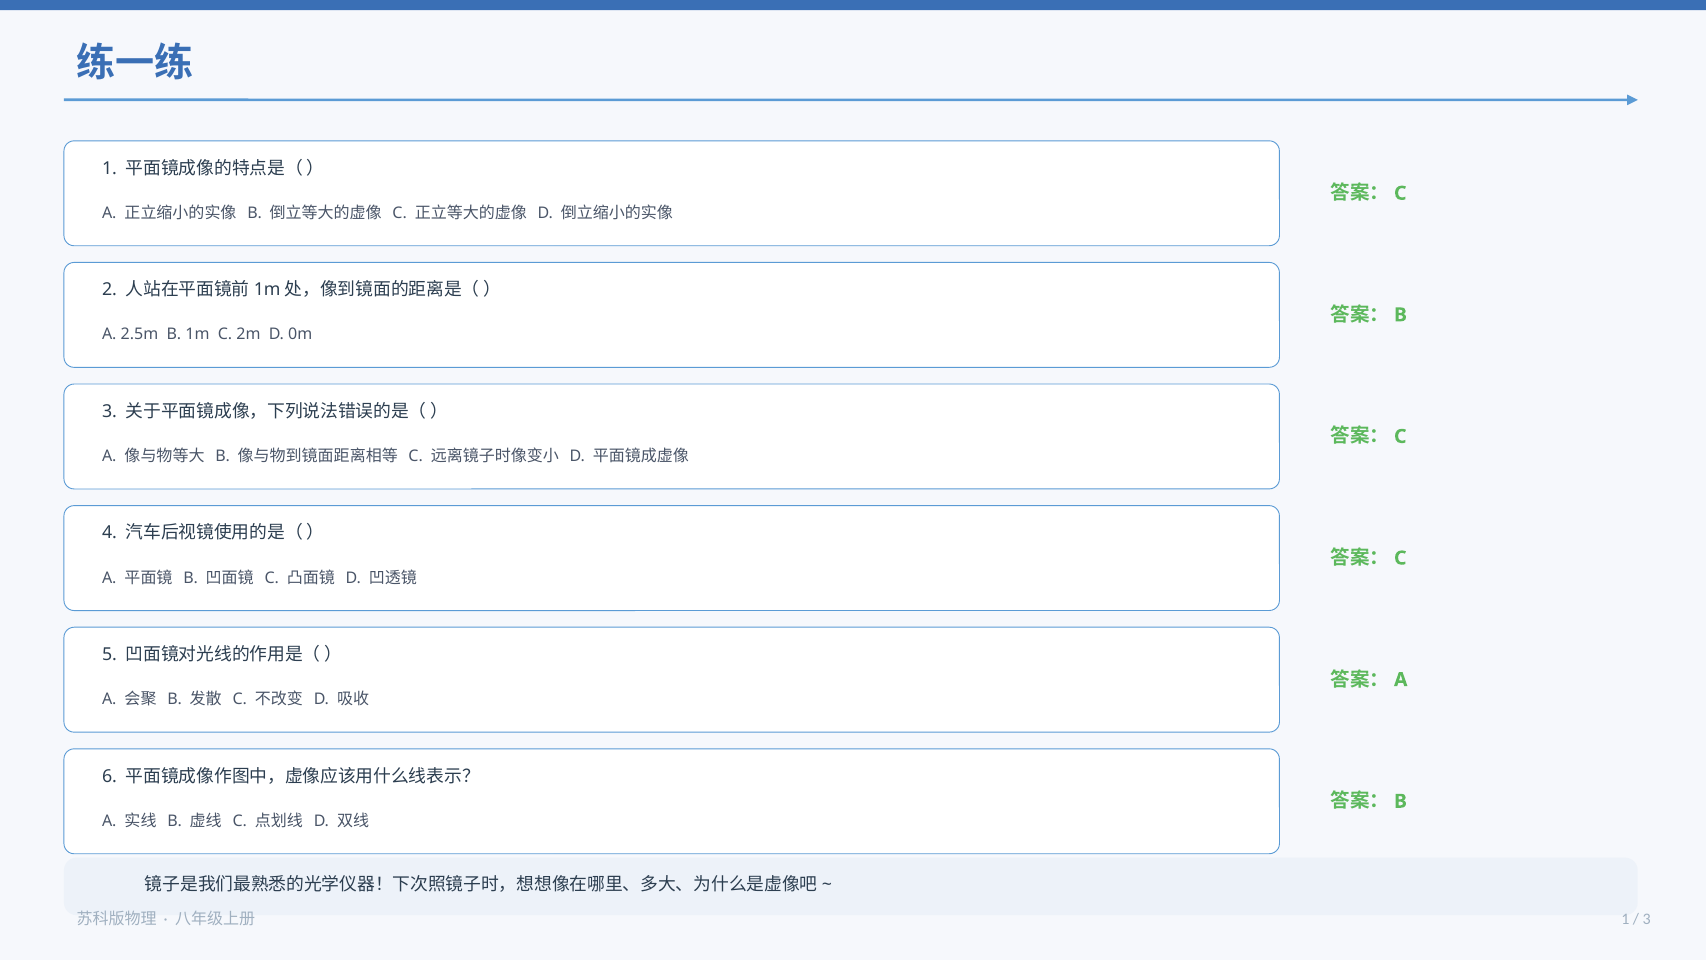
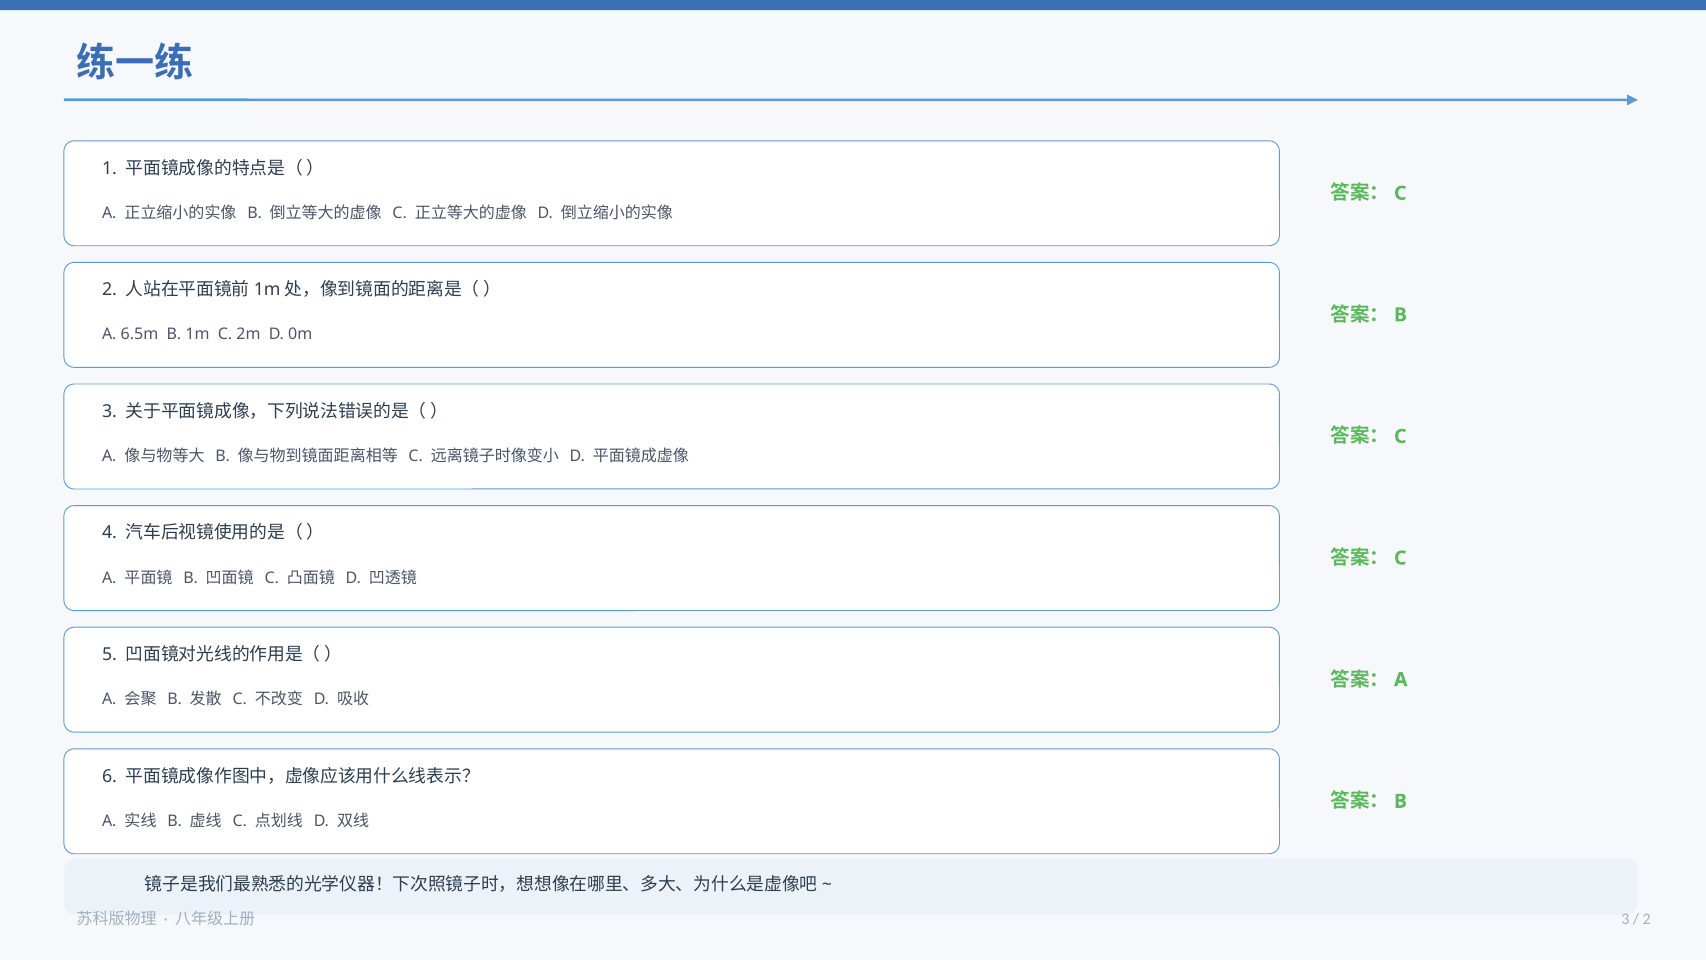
2.5m: 2.5m -> 6.5m
1 at (1625, 919): 1 -> 3
3 at (1647, 919): 3 -> 2
